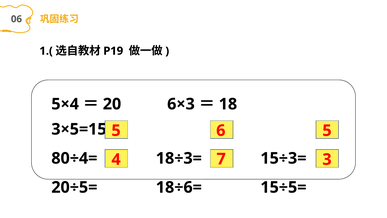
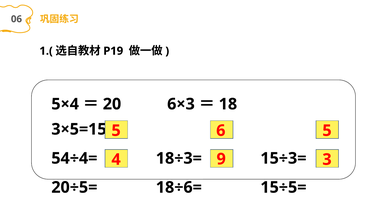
80÷4=: 80÷4= -> 54÷4=
7: 7 -> 9
